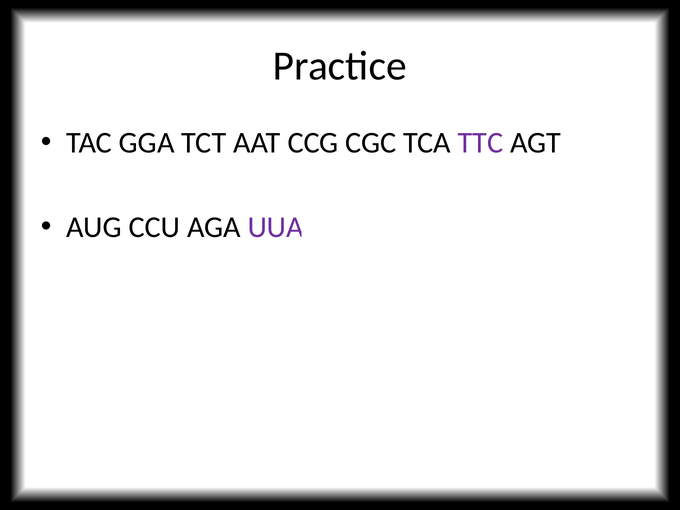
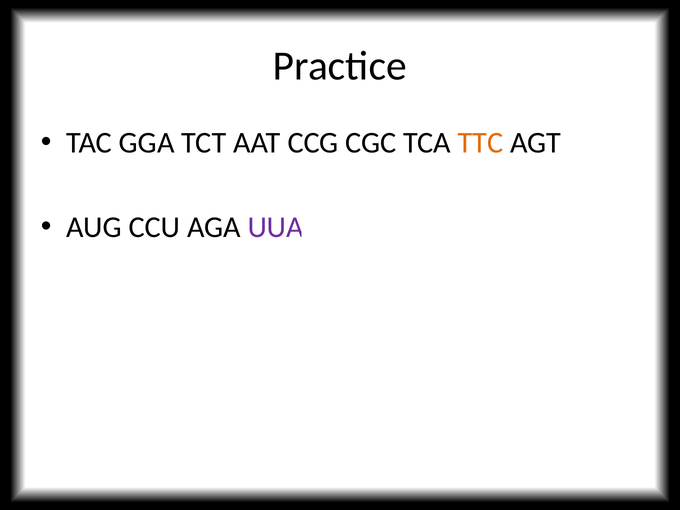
TTC colour: purple -> orange
